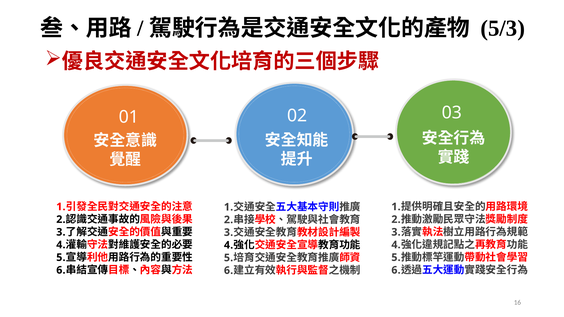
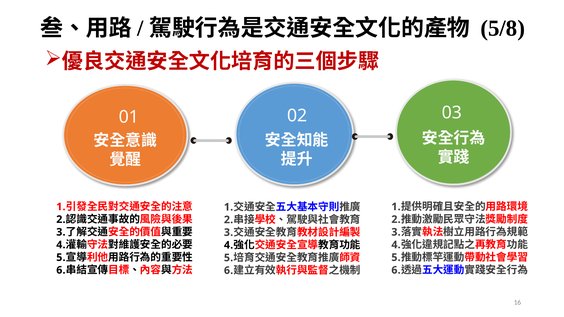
5/3: 5/3 -> 5/8
